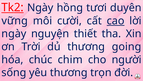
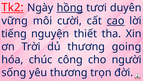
hồng underline: none -> present
ngày at (14, 34): ngày -> tiếng
chim: chim -> công
